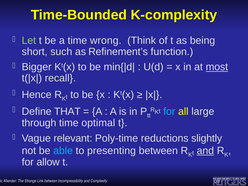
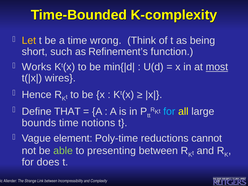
Let colour: light green -> yellow
Bigger: Bigger -> Works
recall: recall -> wires
through: through -> bounds
optimal: optimal -> notions
relevant: relevant -> element
slightly: slightly -> cannot
able colour: light blue -> light green
and at (205, 151) underline: present -> none
allow: allow -> does
